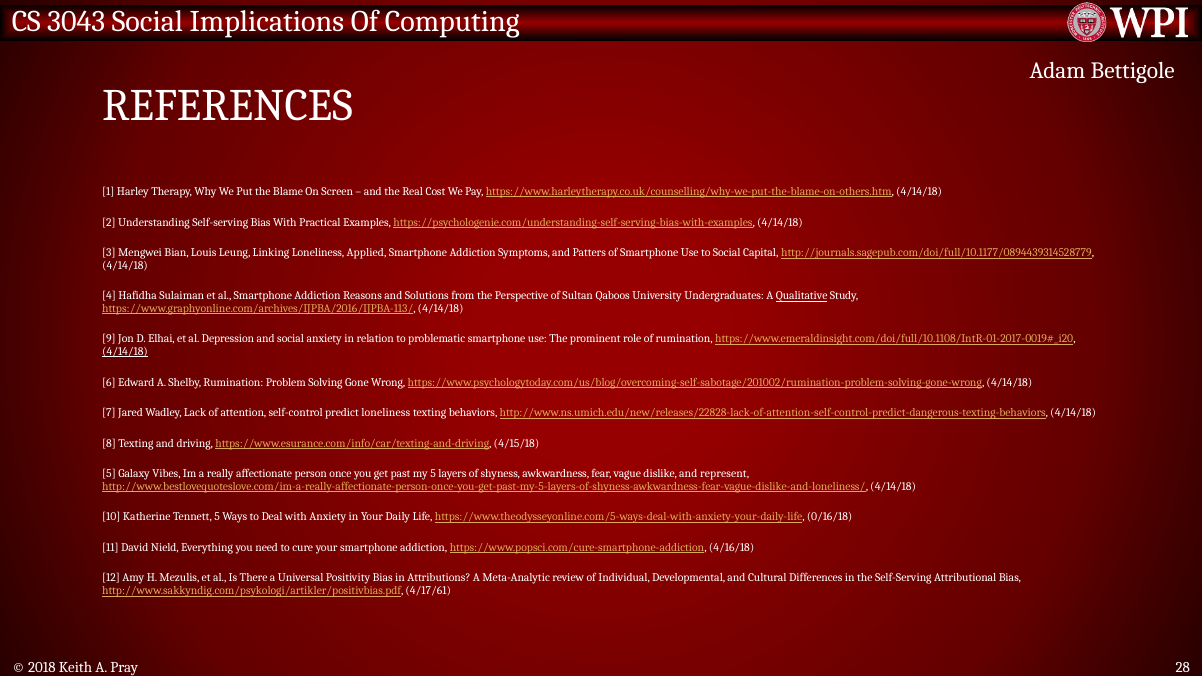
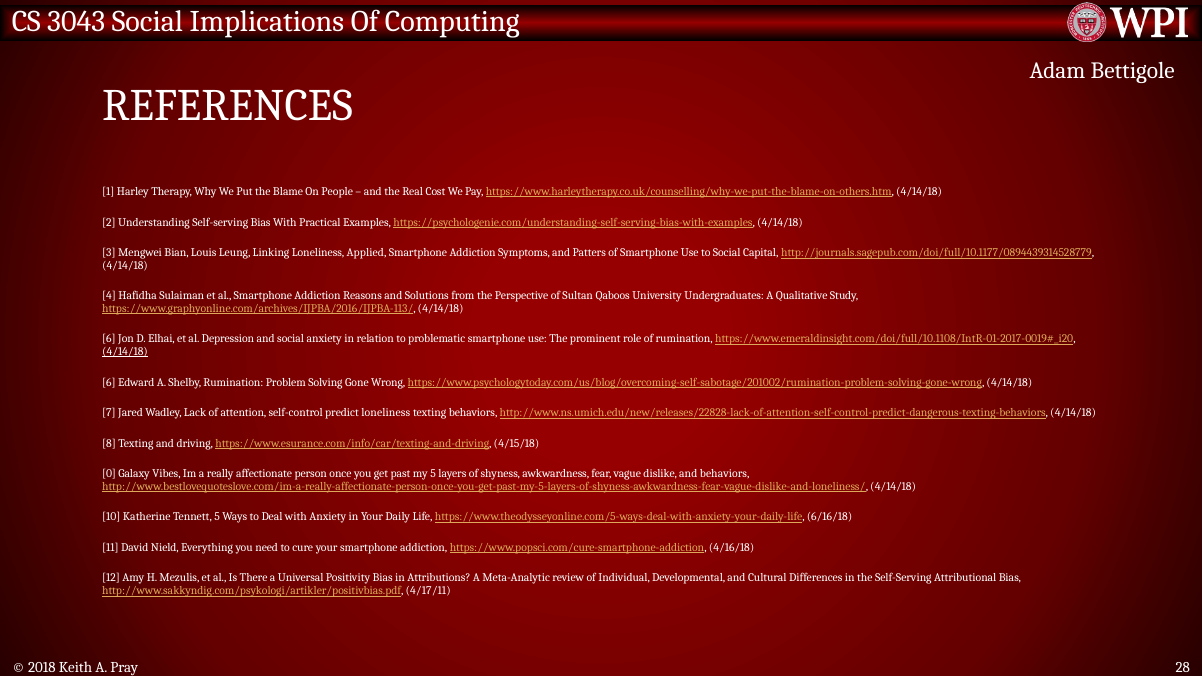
Screen: Screen -> People
Qualitative underline: present -> none
9 at (109, 339): 9 -> 6
5 at (109, 474): 5 -> 0
and represent: represent -> behaviors
0/16/18: 0/16/18 -> 6/16/18
4/17/61: 4/17/61 -> 4/17/11
